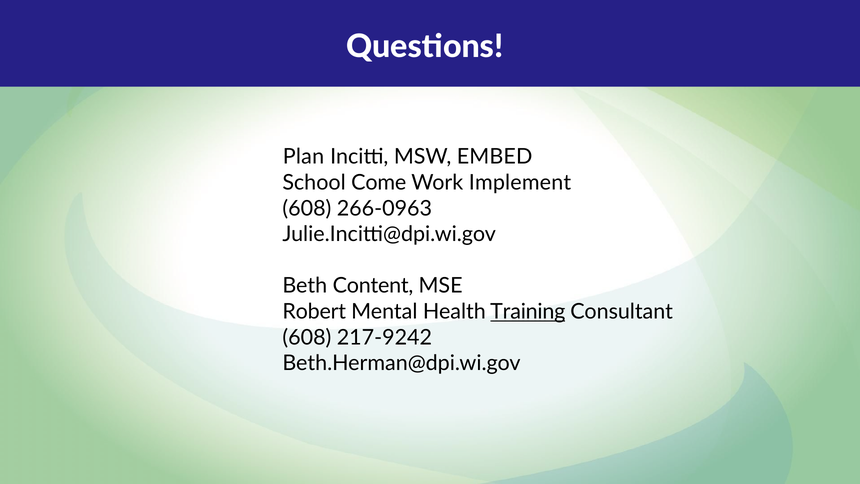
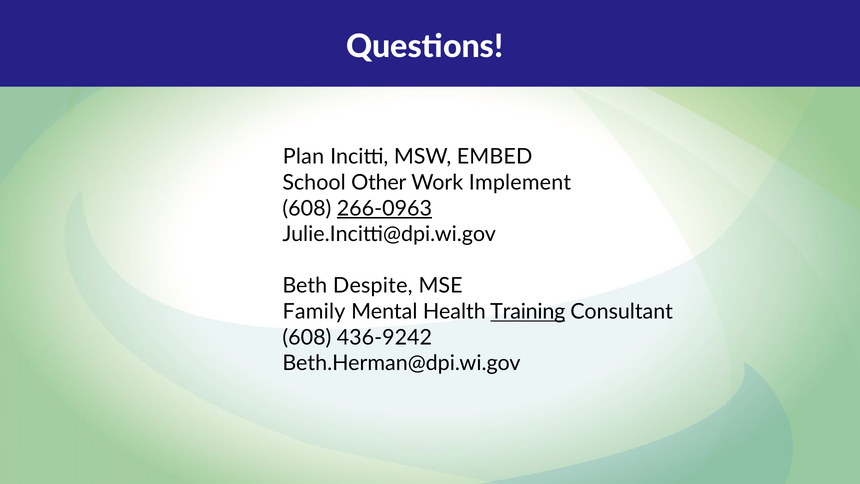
Come: Come -> Other
266-0963 underline: none -> present
Content: Content -> Despite
Robert: Robert -> Family
217-9242: 217-9242 -> 436-9242
